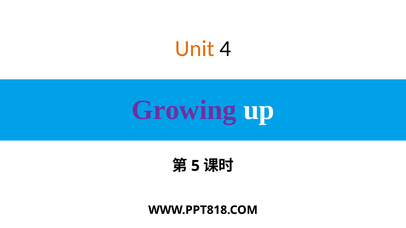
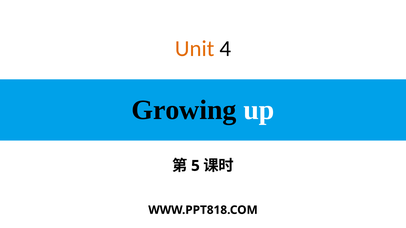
Growing colour: purple -> black
